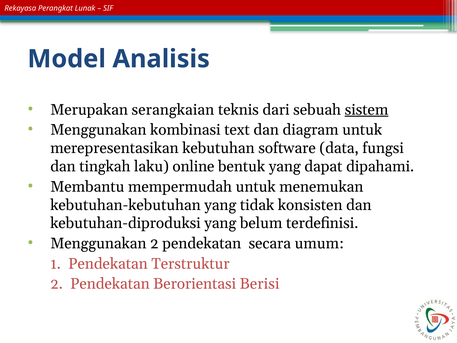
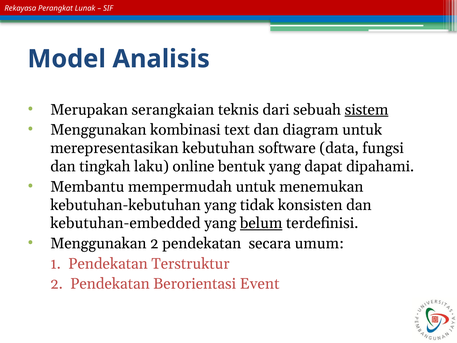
kebutuhan-diproduksi: kebutuhan-diproduksi -> kebutuhan-embedded
belum underline: none -> present
Berisi: Berisi -> Event
